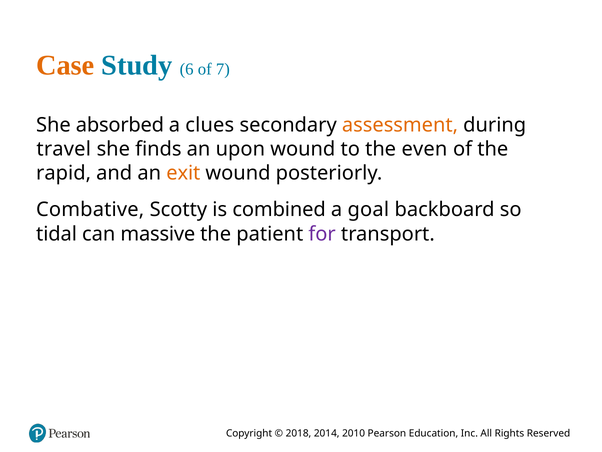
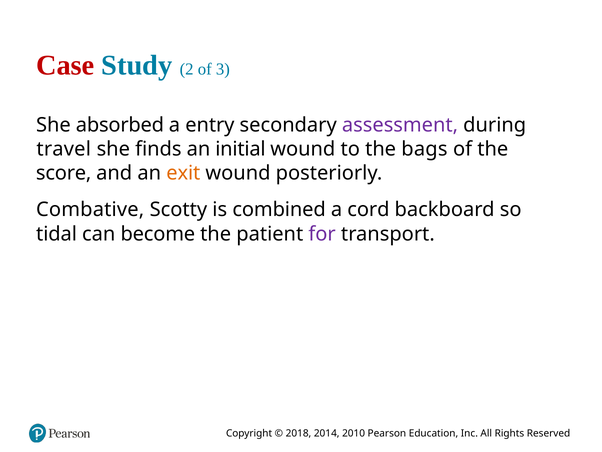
Case colour: orange -> red
6: 6 -> 2
7: 7 -> 3
clues: clues -> entry
assessment colour: orange -> purple
upon: upon -> initial
even: even -> bags
rapid: rapid -> score
goal: goal -> cord
massive: massive -> become
